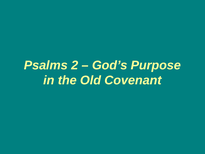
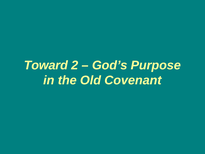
Psalms: Psalms -> Toward
